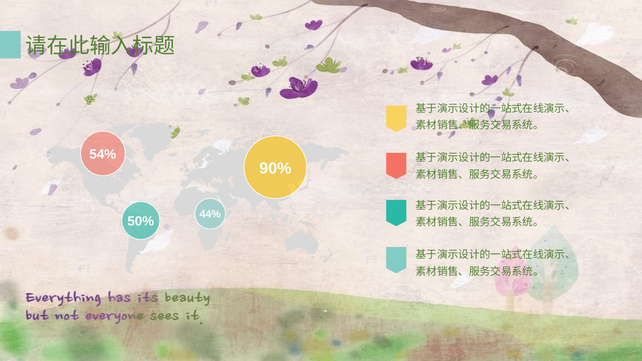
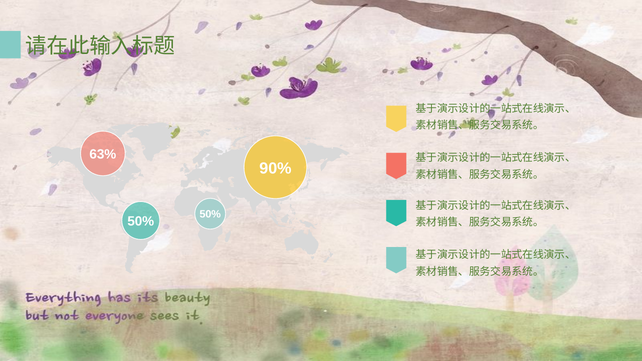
54%: 54% -> 63%
44% at (210, 215): 44% -> 50%
